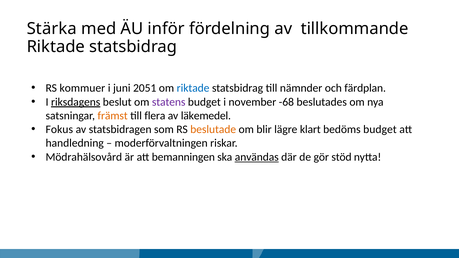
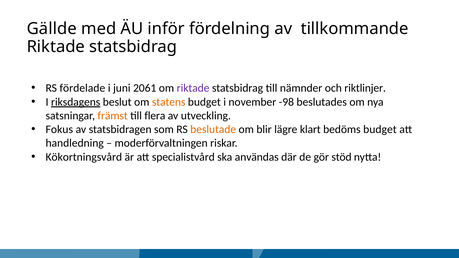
Stärka: Stärka -> Gällde
kommuer: kommuer -> fördelade
2051: 2051 -> 2061
riktade at (193, 88) colour: blue -> purple
färdplan: färdplan -> riktlinjer
statens colour: purple -> orange
-68: -68 -> -98
läkemedel: läkemedel -> utveckling
Mödrahälsovård: Mödrahälsovård -> Kökortningsvård
bemanningen: bemanningen -> specialistvård
användas underline: present -> none
